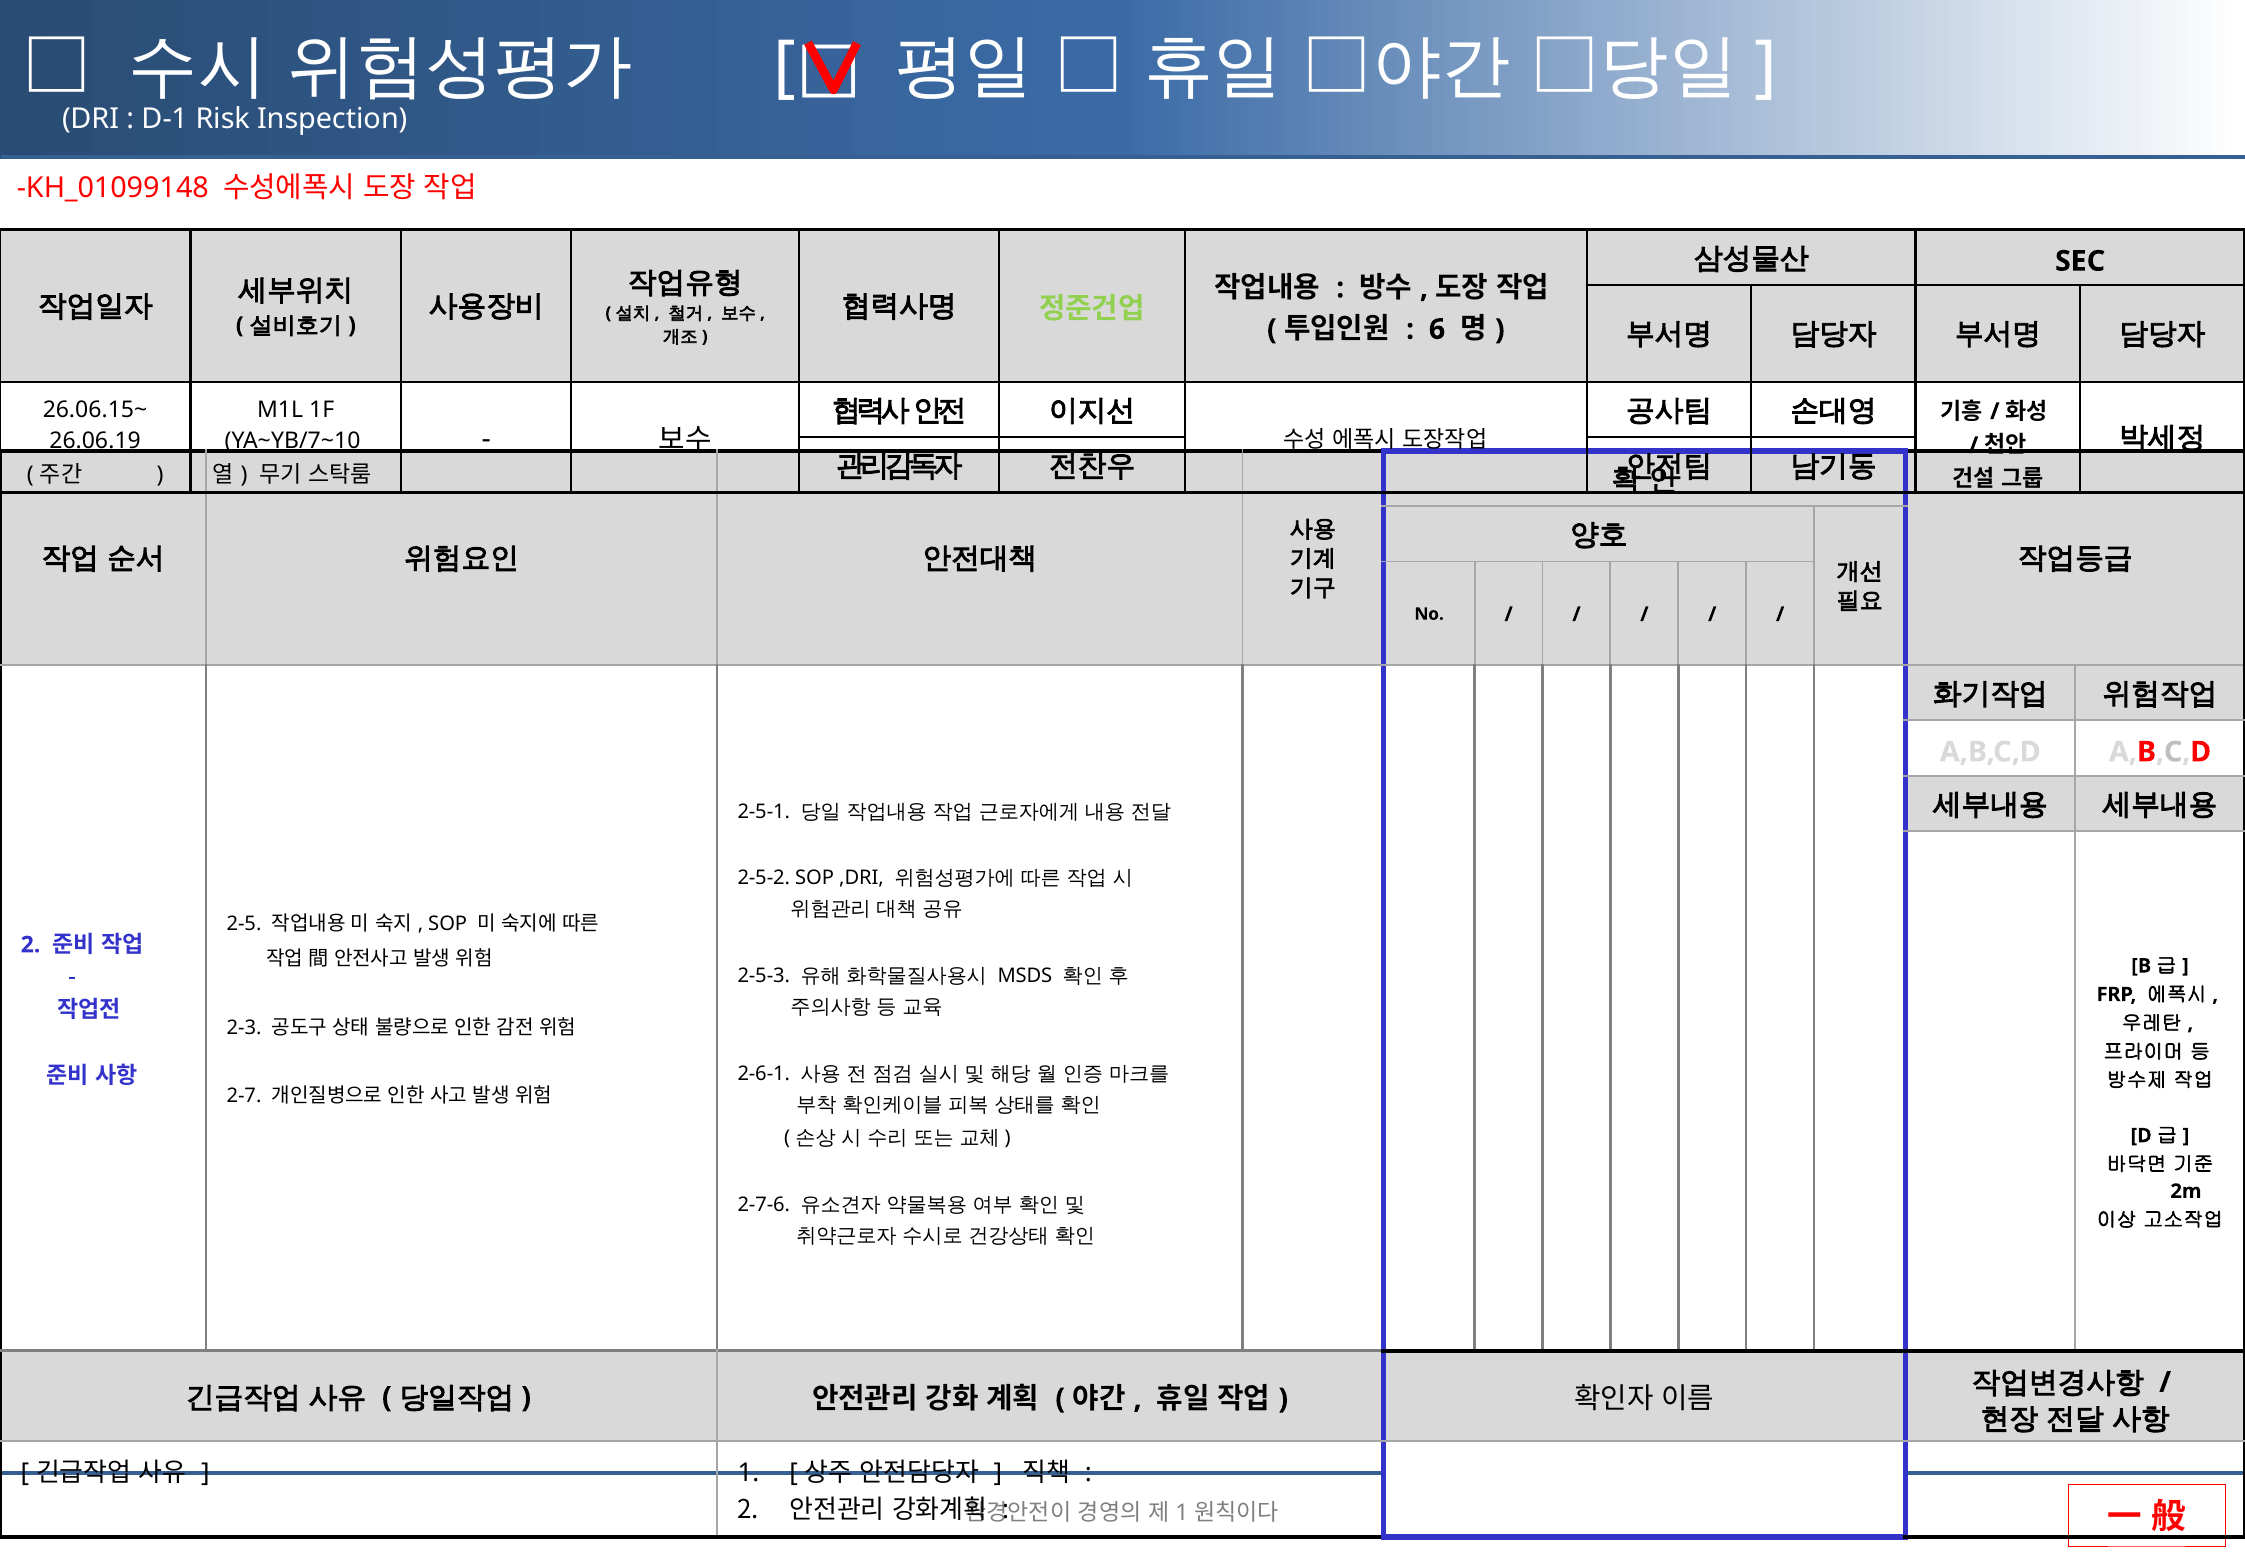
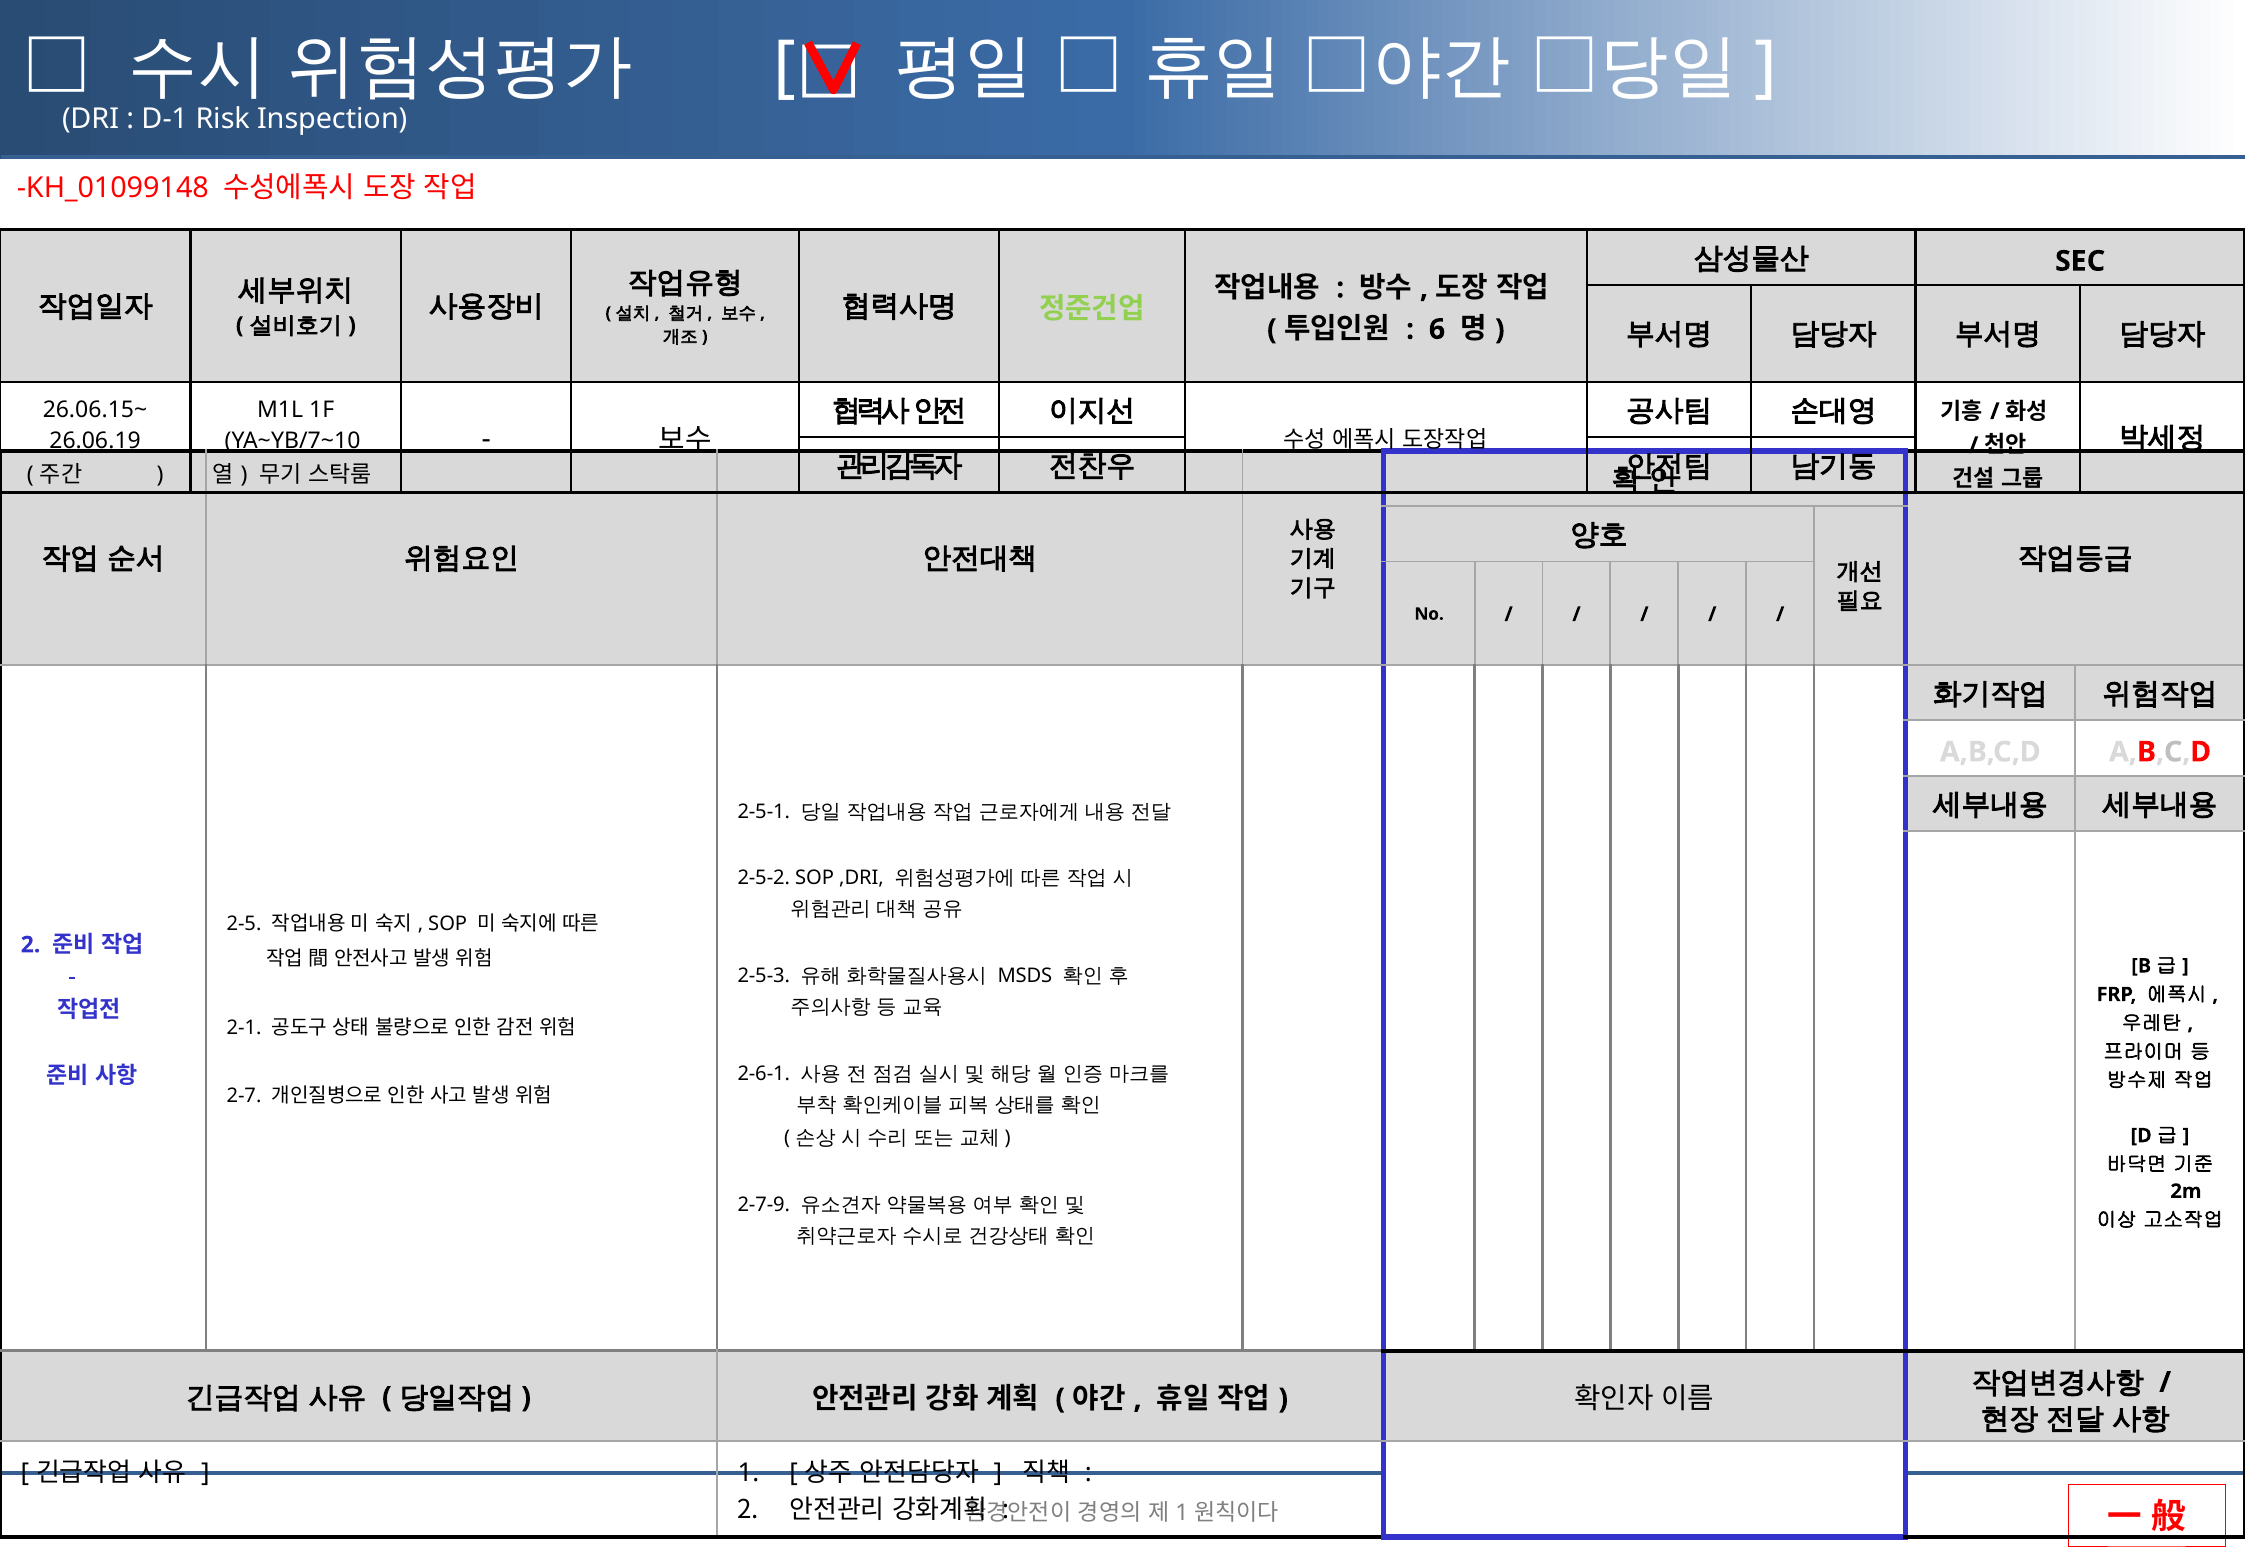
2-3: 2-3 -> 2-1
2-7-6: 2-7-6 -> 2-7-9
